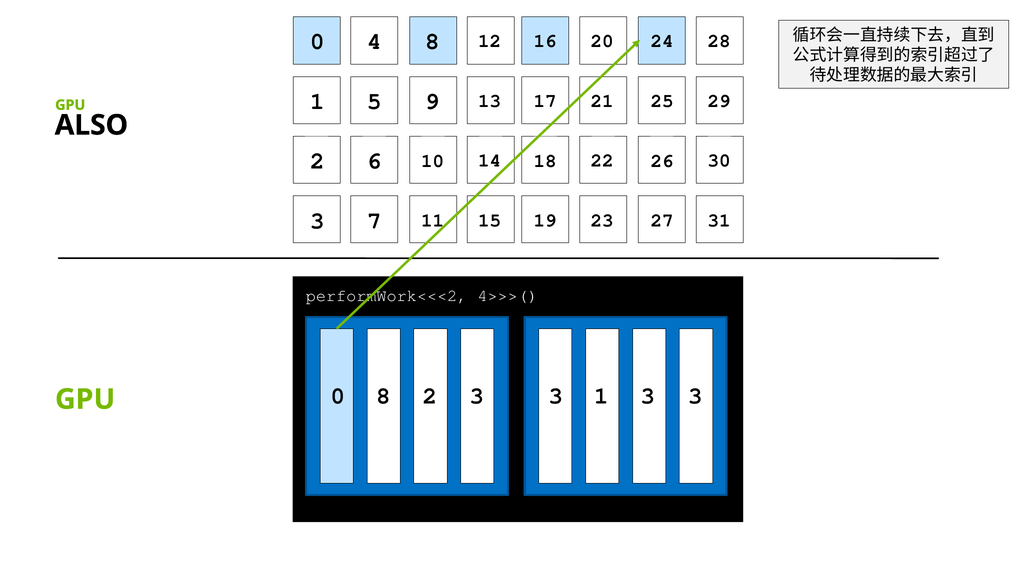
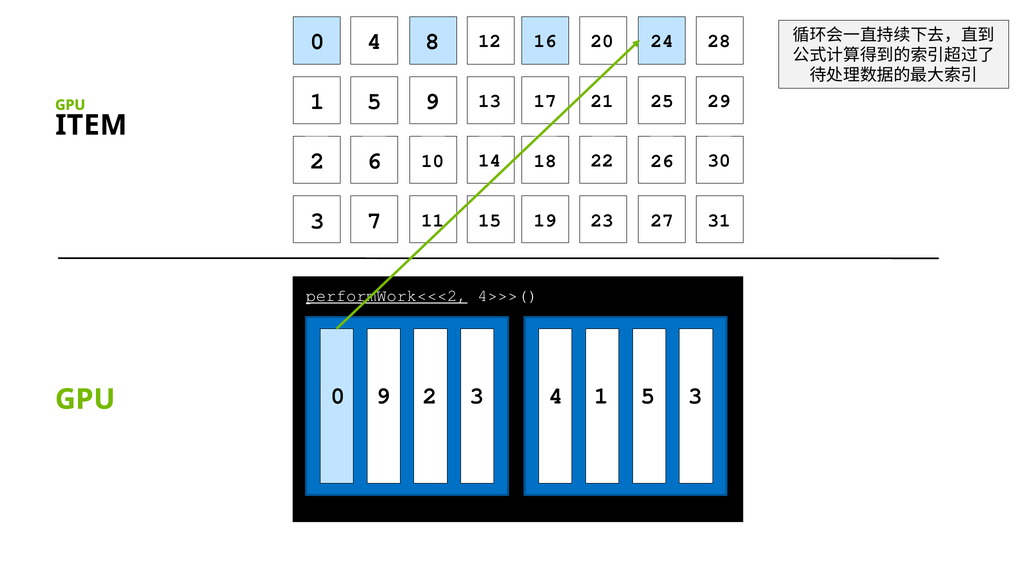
ALSO: ALSO -> ITEM
performWork<<<2 underline: none -> present
0 8: 8 -> 9
3 at (556, 395): 3 -> 4
1 3: 3 -> 5
